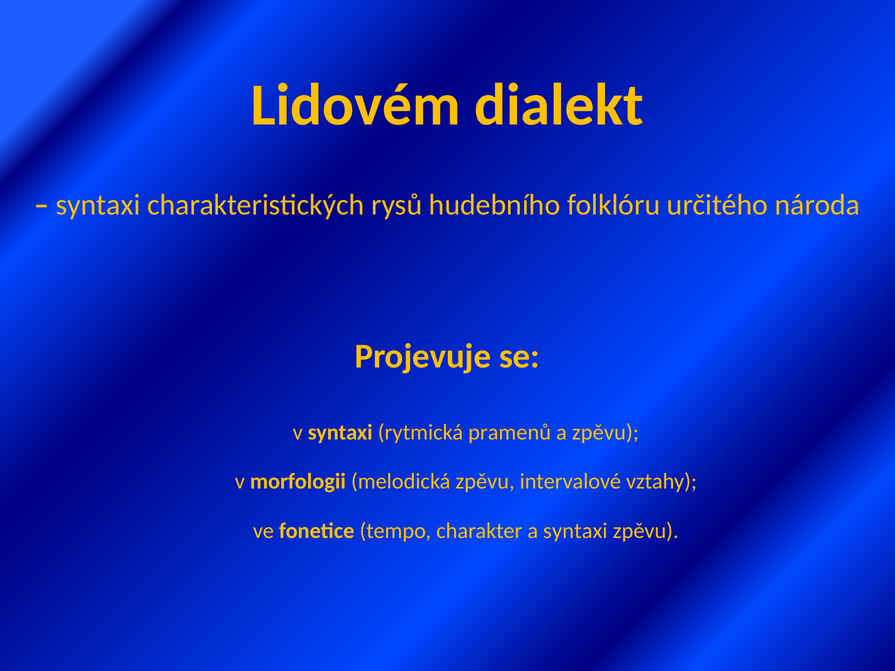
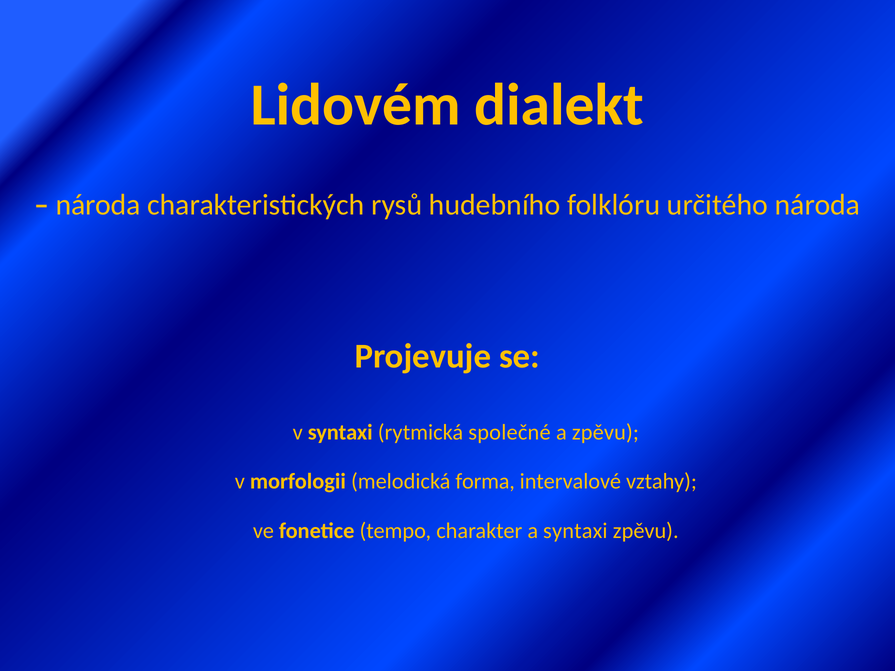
syntaxi at (98, 205): syntaxi -> národa
pramenů: pramenů -> společné
melodická zpěvu: zpěvu -> forma
